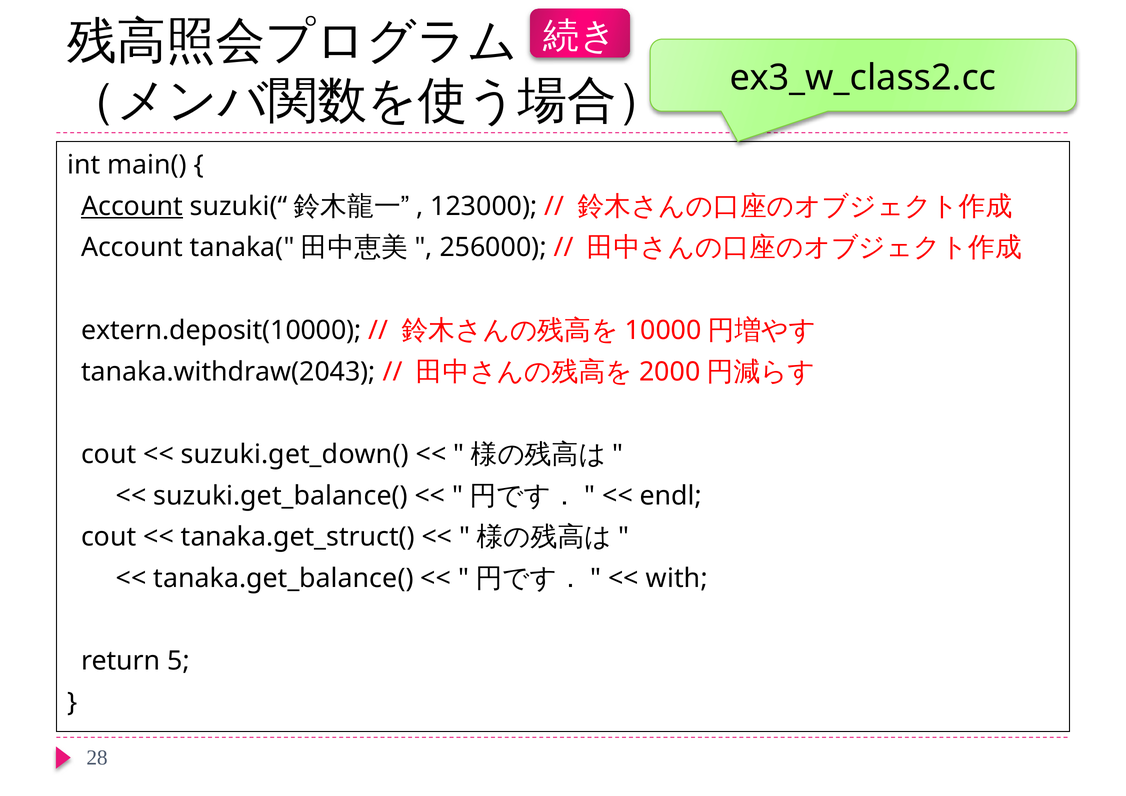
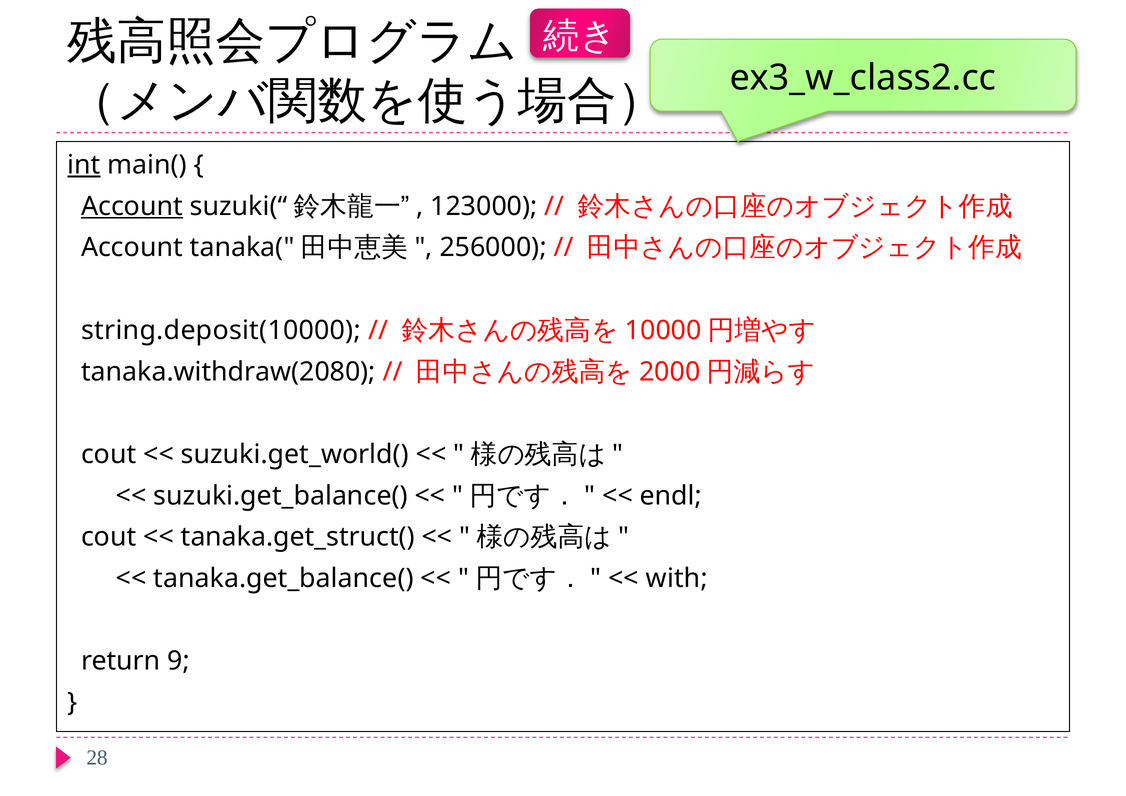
int underline: none -> present
extern.deposit(10000: extern.deposit(10000 -> string.deposit(10000
tanaka.withdraw(2043: tanaka.withdraw(2043 -> tanaka.withdraw(2080
suzuki.get_down(: suzuki.get_down( -> suzuki.get_world(
5: 5 -> 9
